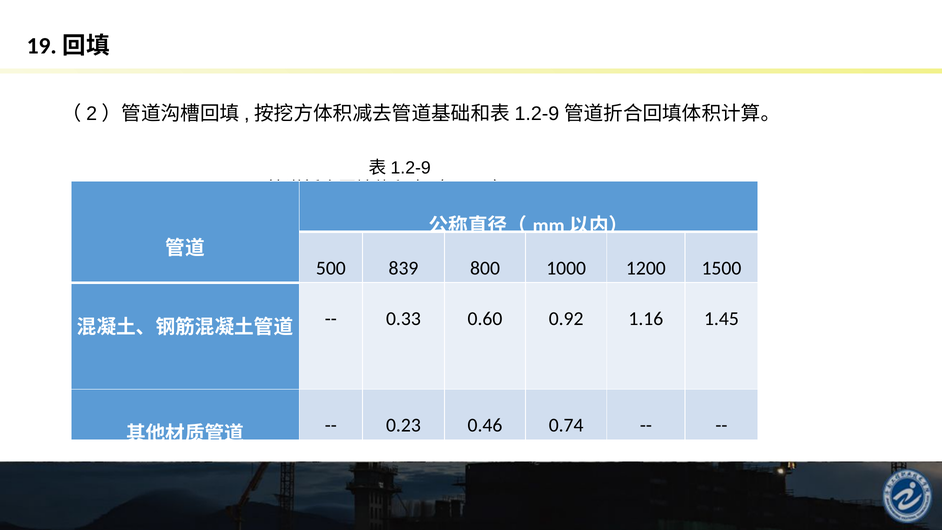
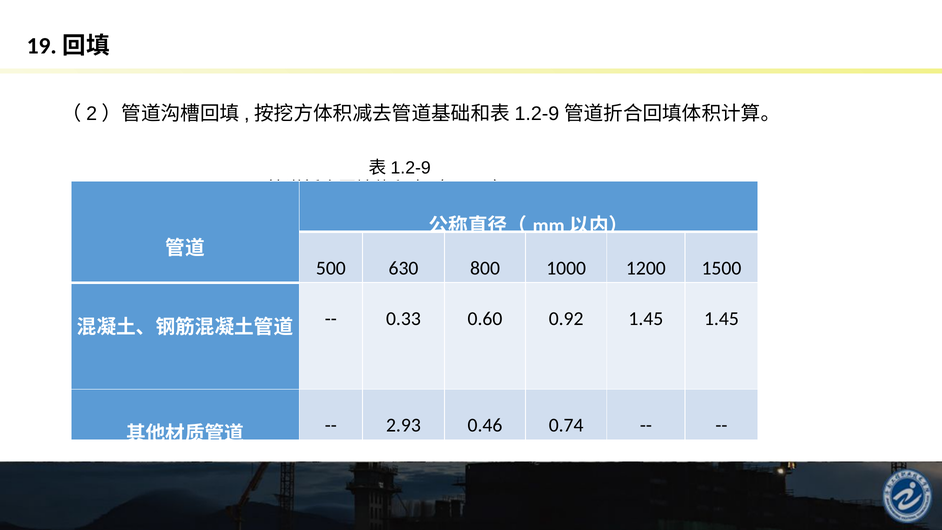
839: 839 -> 630
0.92 1.16: 1.16 -> 1.45
0.23: 0.23 -> 2.93
